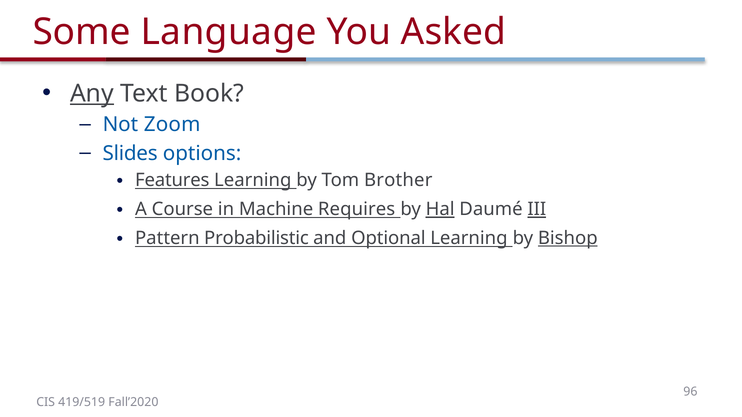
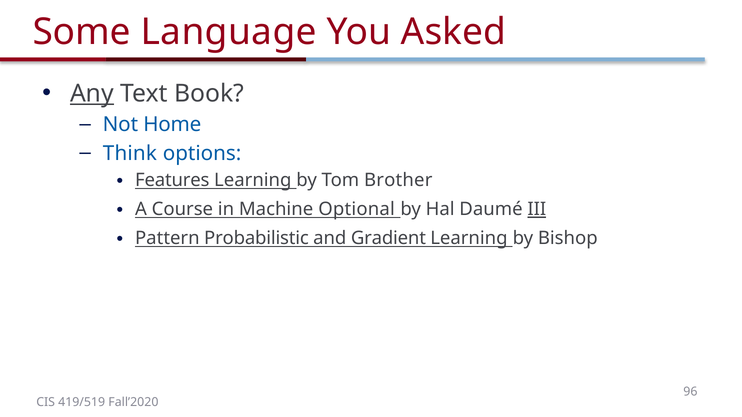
Zoom: Zoom -> Home
Slides: Slides -> Think
Requires: Requires -> Optional
Hal underline: present -> none
Optional: Optional -> Gradient
Bishop underline: present -> none
